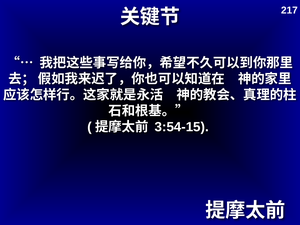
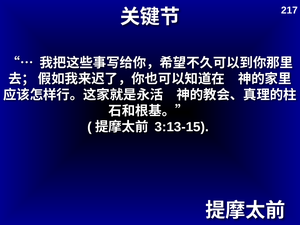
3:54-15: 3:54-15 -> 3:13-15
